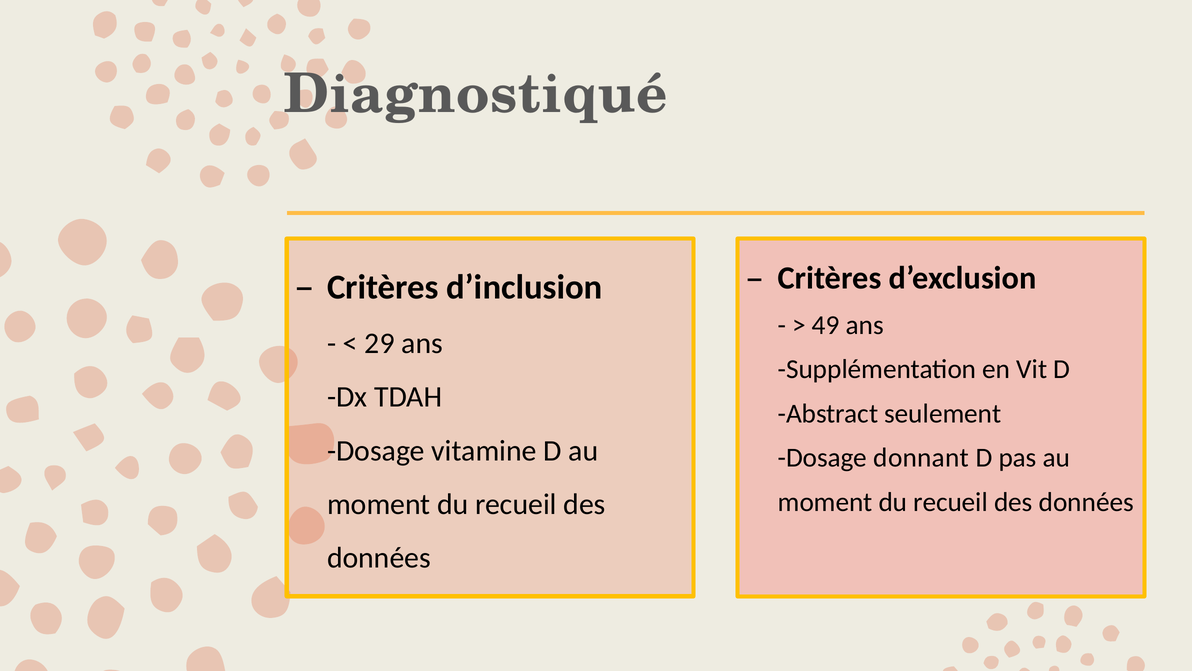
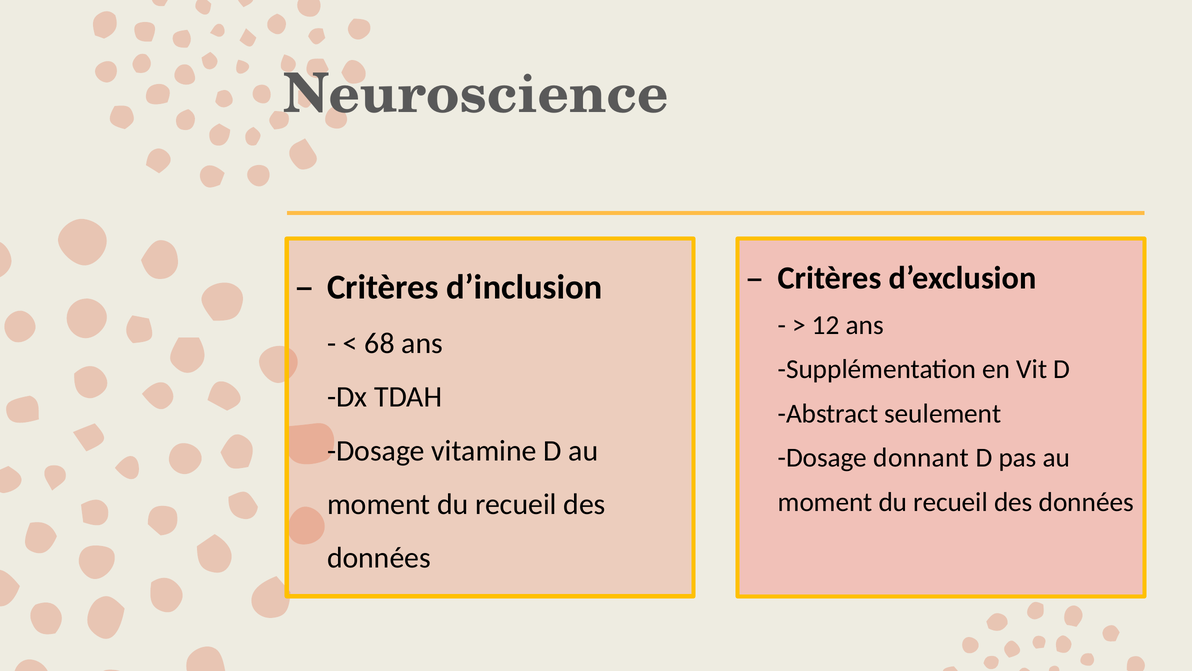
Diagnostiqué: Diagnostiqué -> Neuroscience
49: 49 -> 12
29: 29 -> 68
